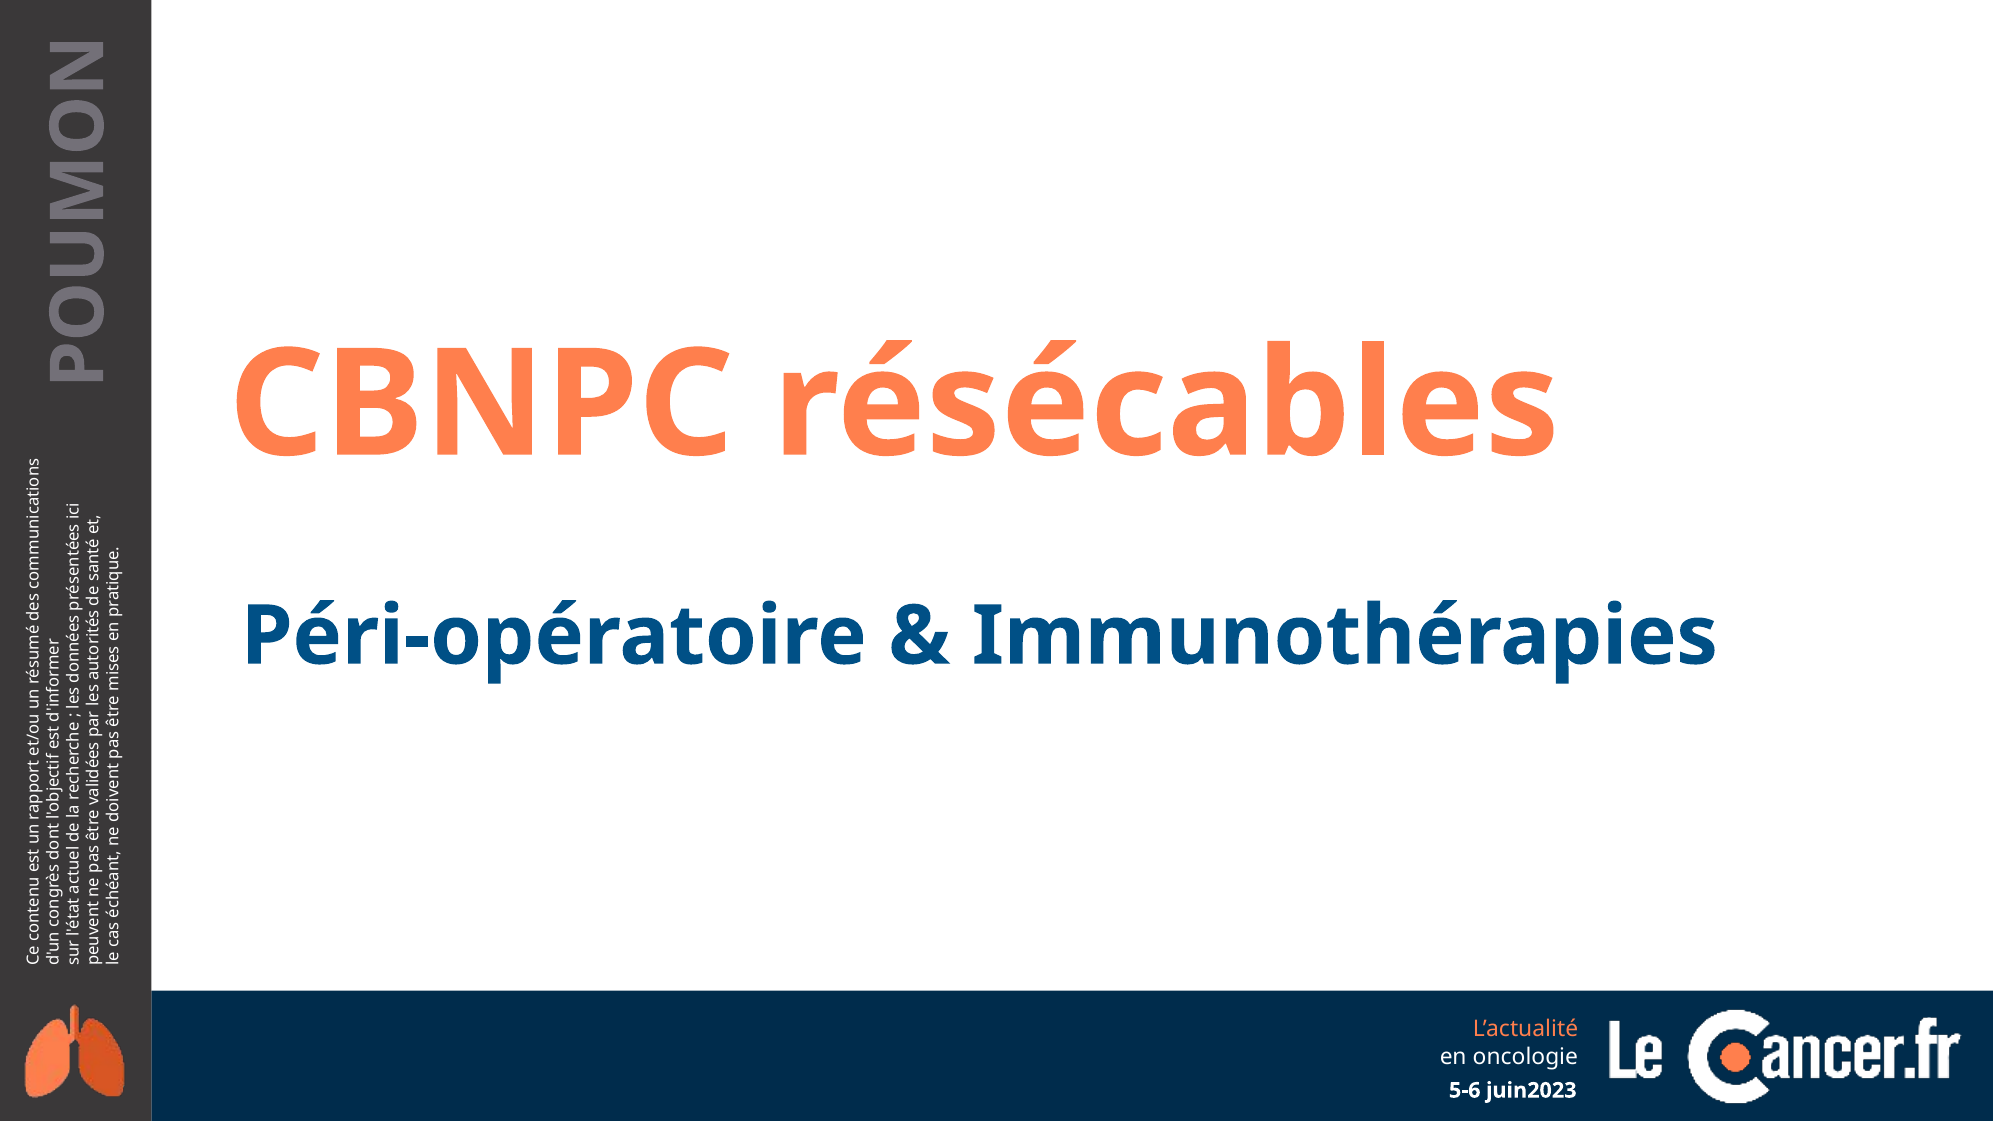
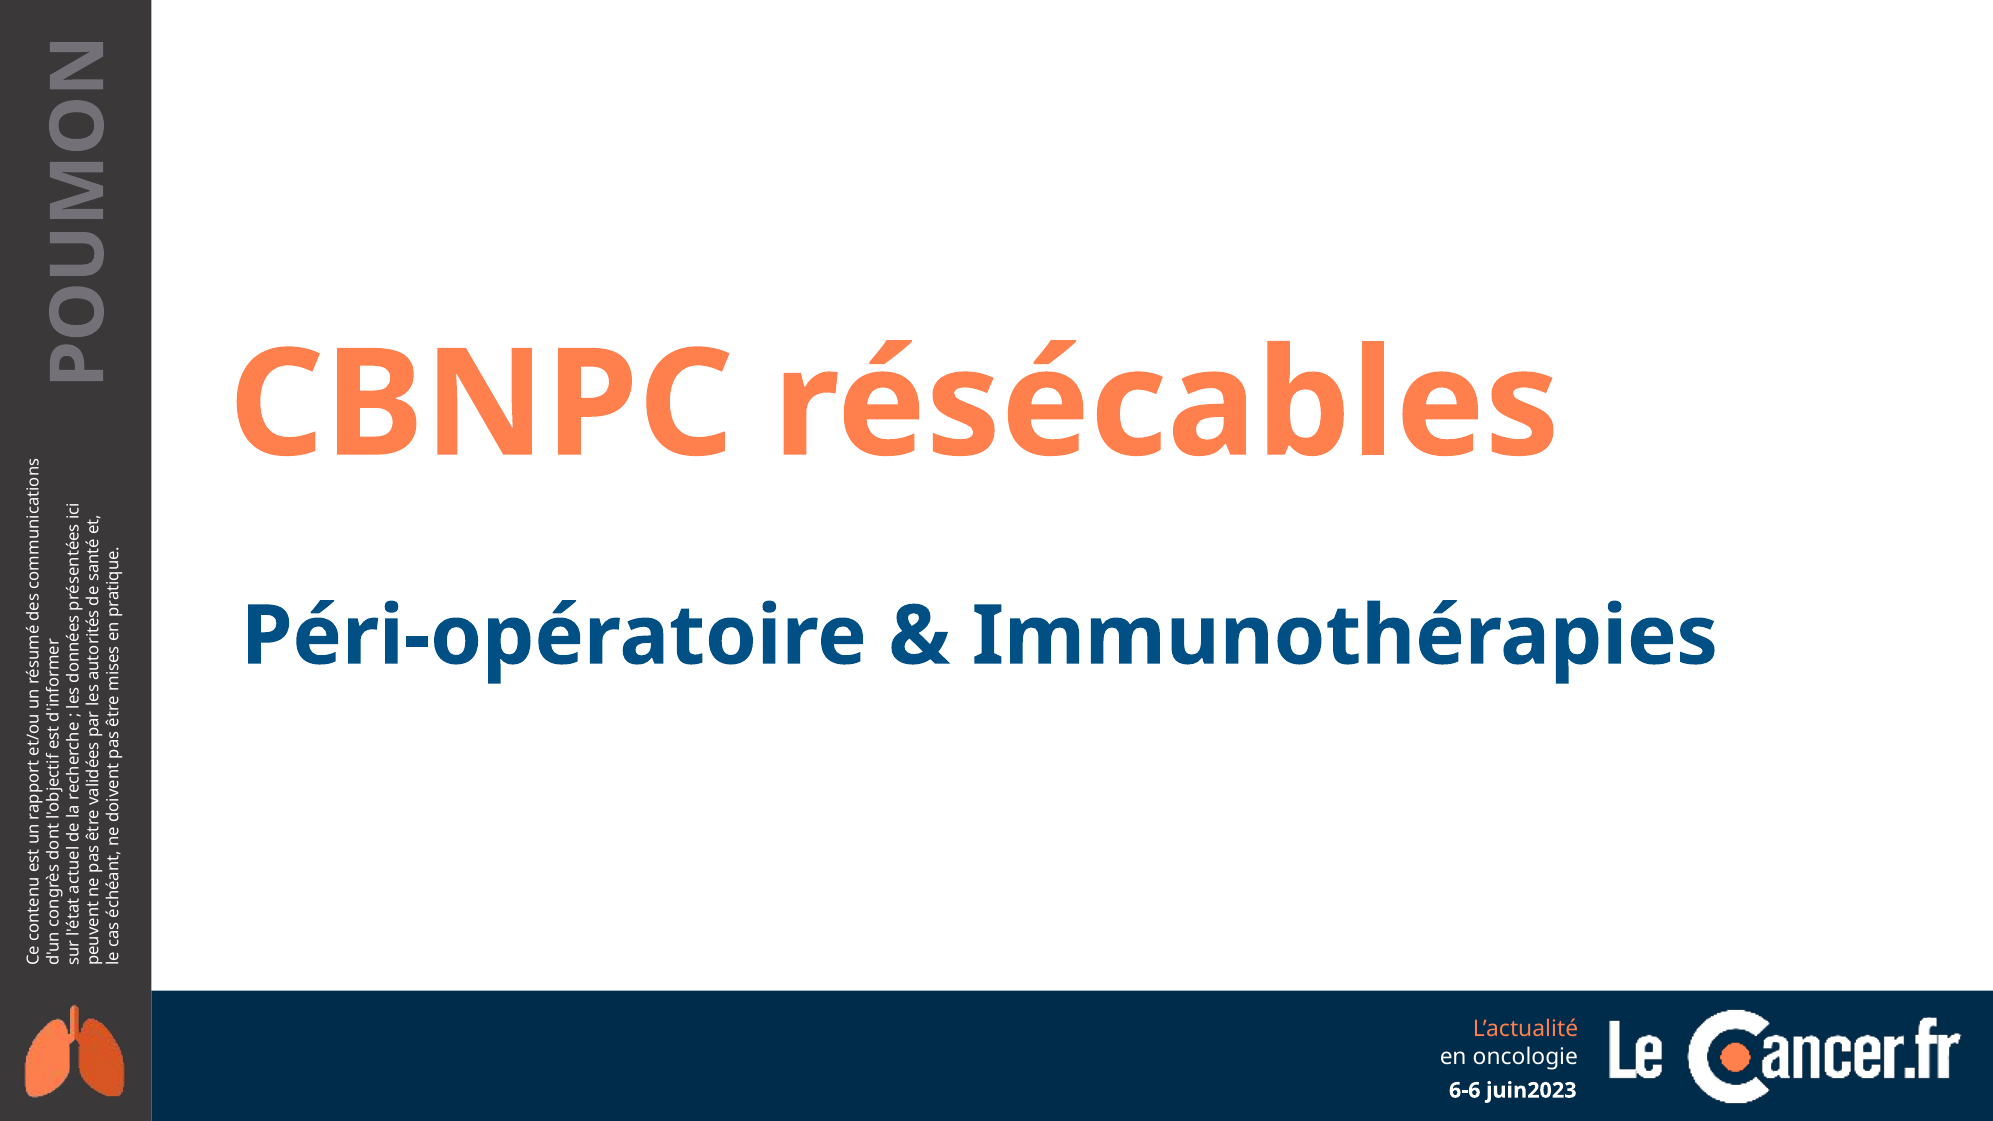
5-6: 5-6 -> 6-6
